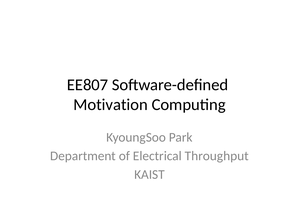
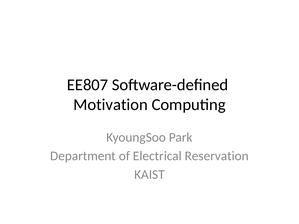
Throughput: Throughput -> Reservation
